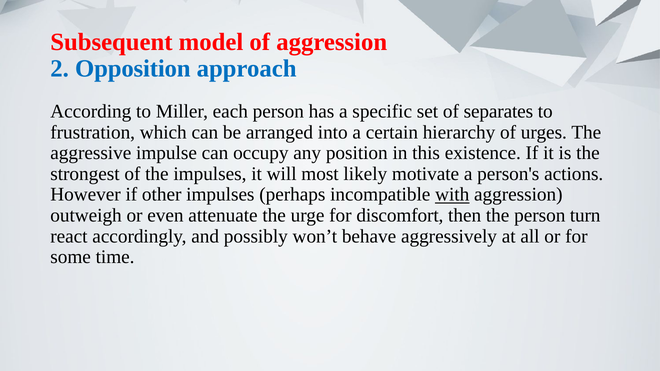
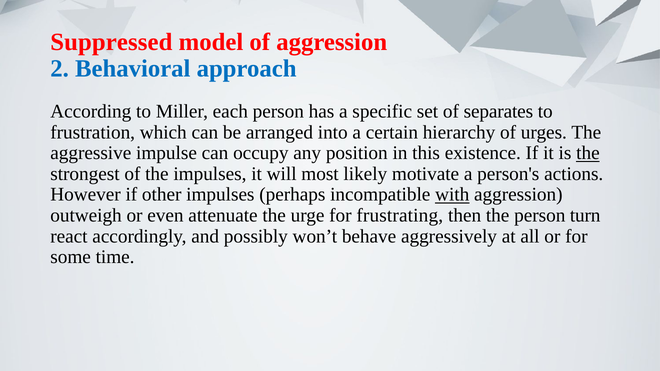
Subsequent: Subsequent -> Suppressed
Opposition: Opposition -> Behavioral
the at (588, 153) underline: none -> present
discomfort: discomfort -> frustrating
